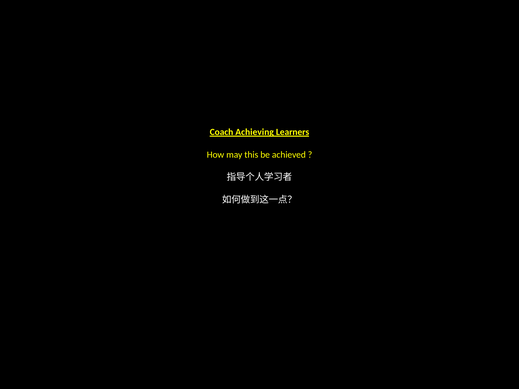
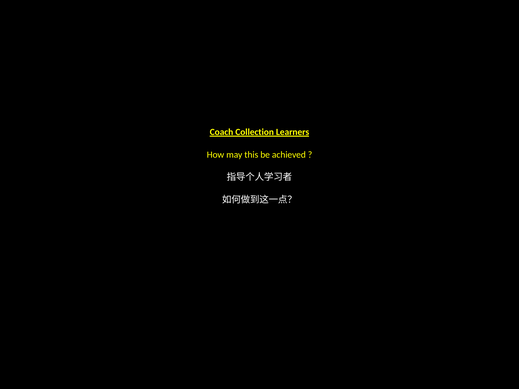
Achieving: Achieving -> Collection
